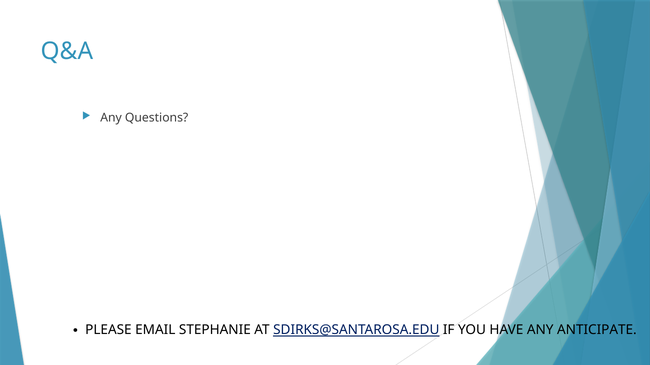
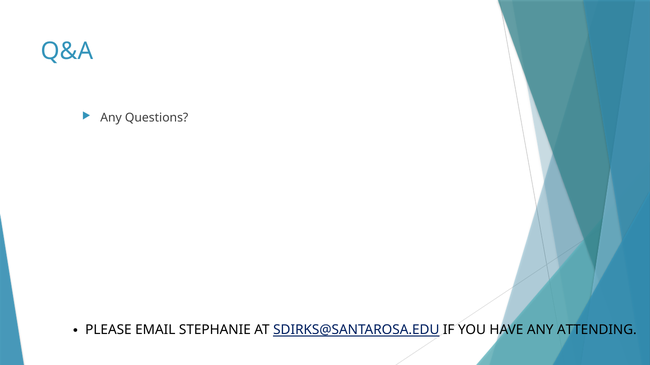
ANTICIPATE: ANTICIPATE -> ATTENDING
